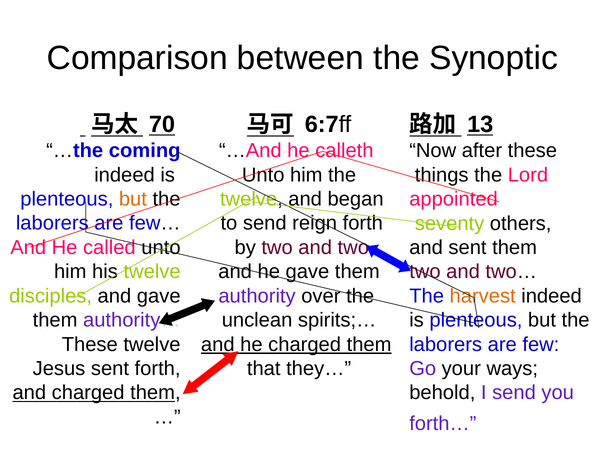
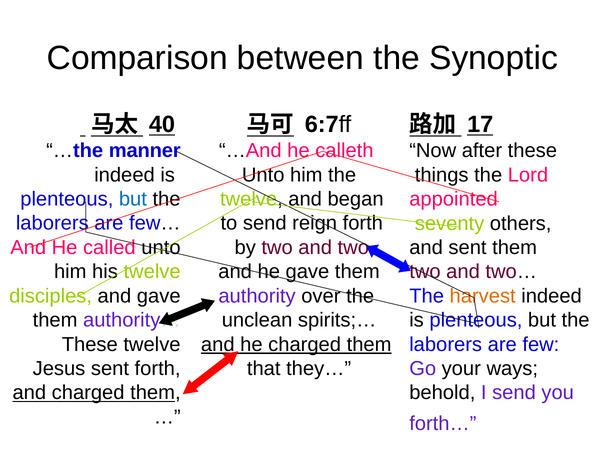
70: 70 -> 40
13: 13 -> 17
coming: coming -> manner
but at (133, 199) colour: orange -> blue
